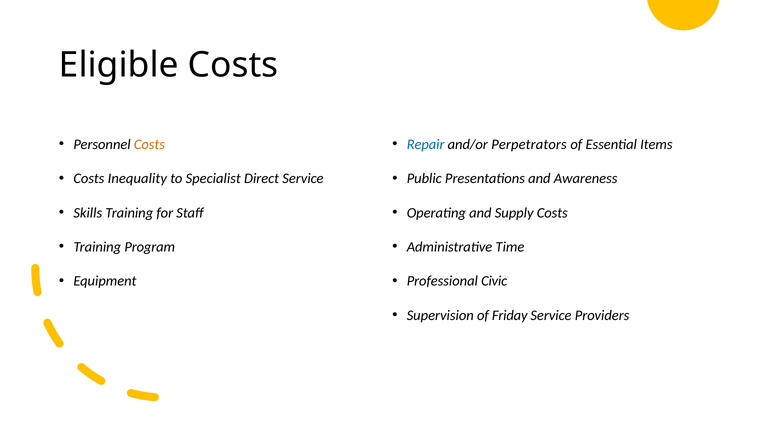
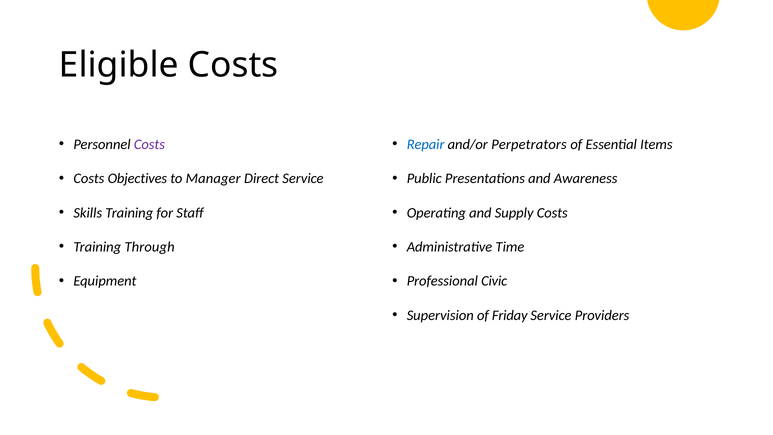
Costs at (149, 144) colour: orange -> purple
Inequality: Inequality -> Objectives
Specialist: Specialist -> Manager
Program: Program -> Through
